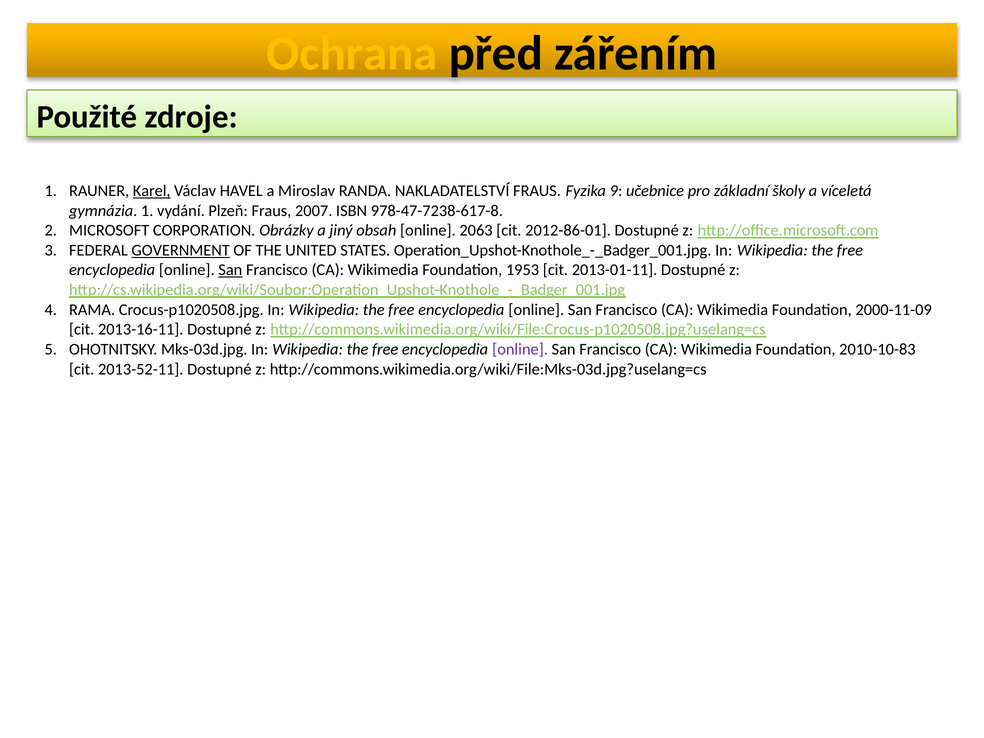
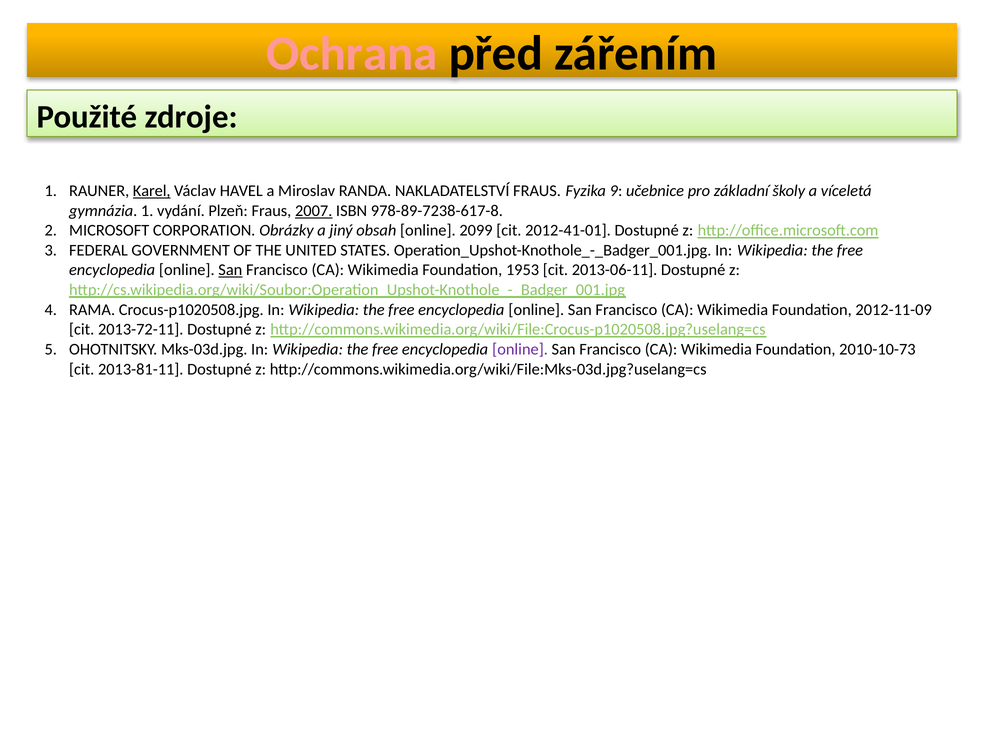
Ochrana colour: yellow -> pink
2007 underline: none -> present
978-47-7238-617-8: 978-47-7238-617-8 -> 978-89-7238-617-8
2063: 2063 -> 2099
2012-86-01: 2012-86-01 -> 2012-41-01
GOVERNMENT underline: present -> none
2013-01-11: 2013-01-11 -> 2013-06-11
2000-11-09: 2000-11-09 -> 2012-11-09
2013-16-11: 2013-16-11 -> 2013-72-11
2010-10-83: 2010-10-83 -> 2010-10-73
2013-52-11: 2013-52-11 -> 2013-81-11
